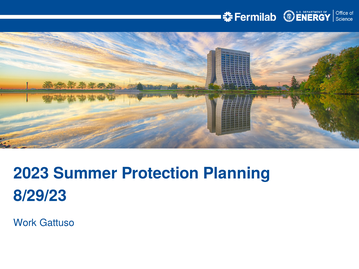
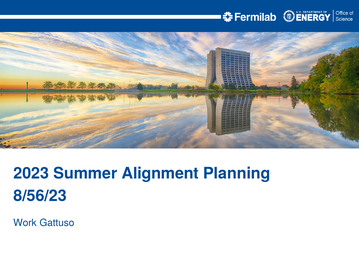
Protection: Protection -> Alignment
8/29/23: 8/29/23 -> 8/56/23
